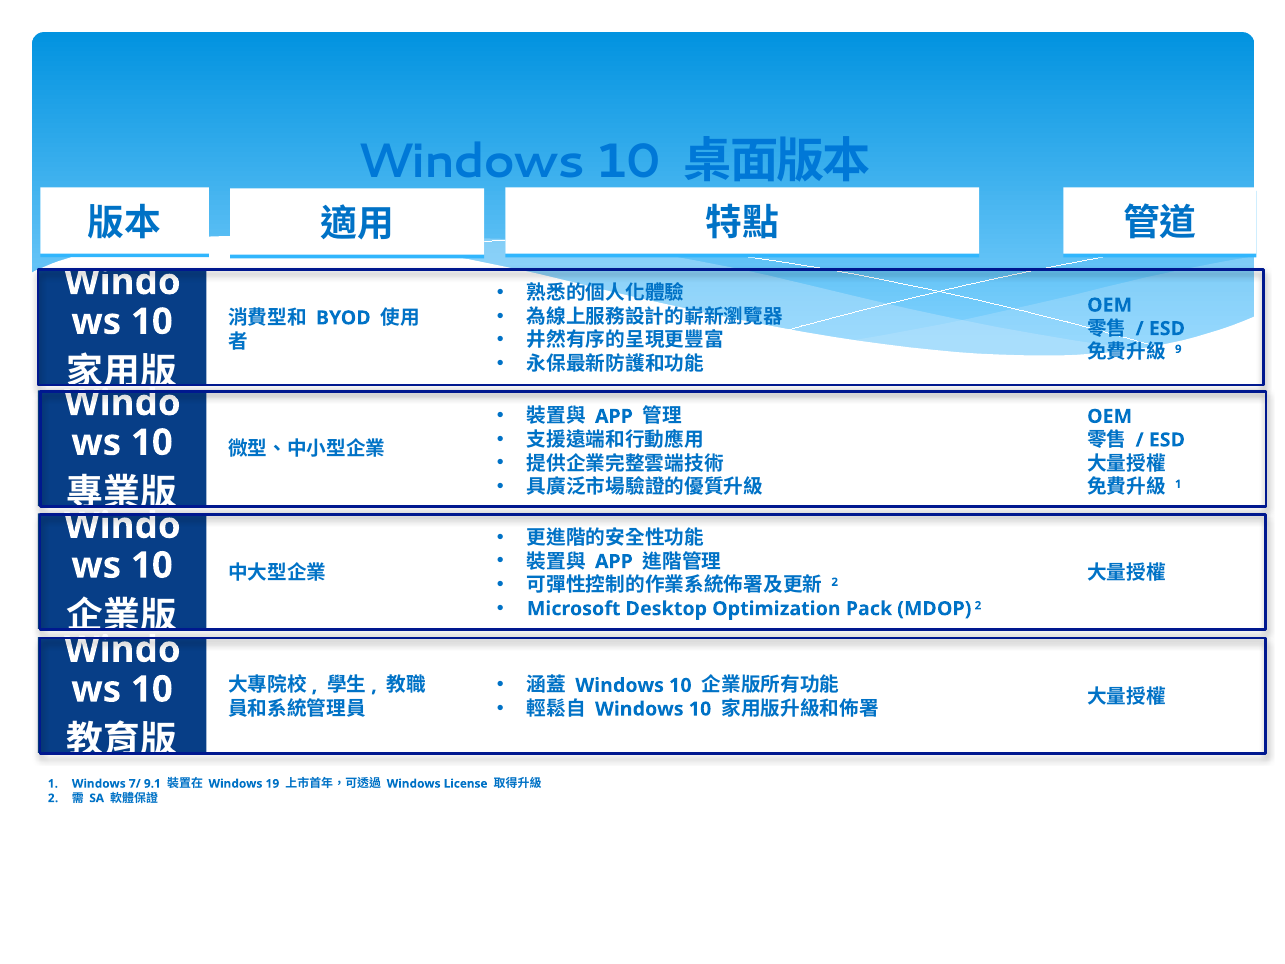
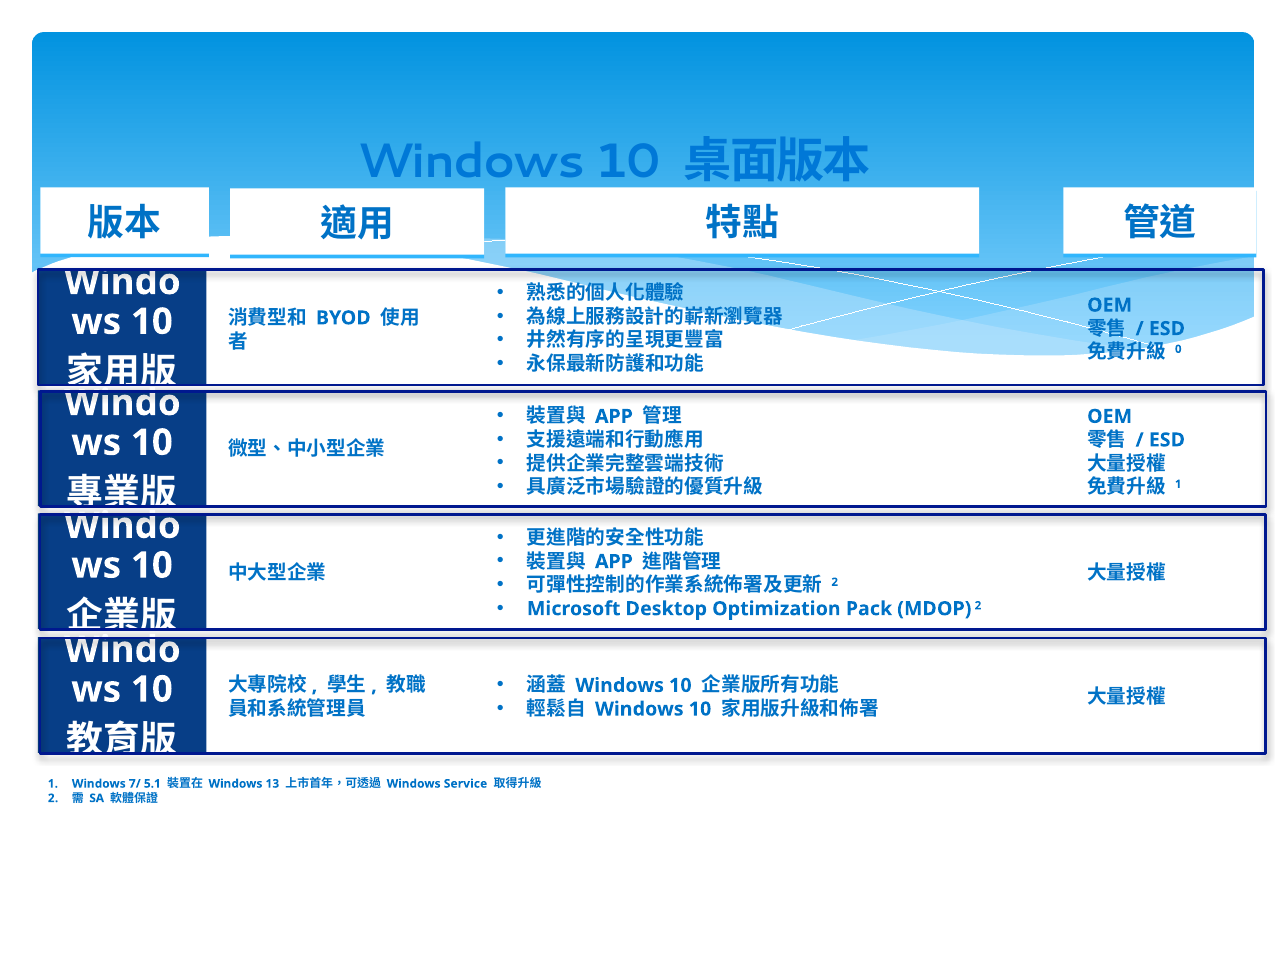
9: 9 -> 0
9.1: 9.1 -> 5.1
19: 19 -> 13
License: License -> Service
